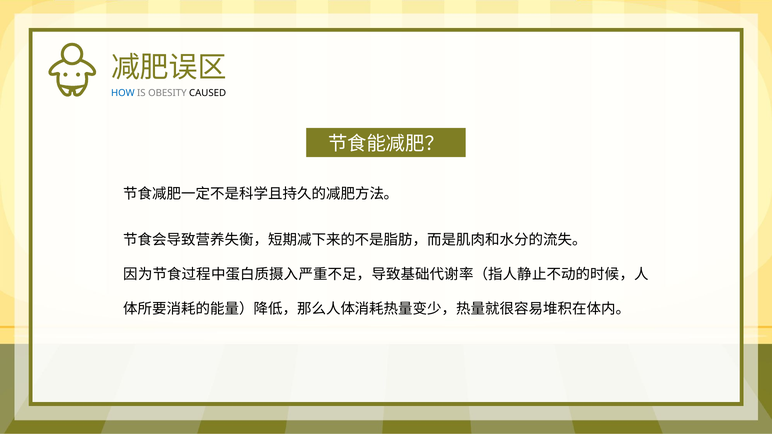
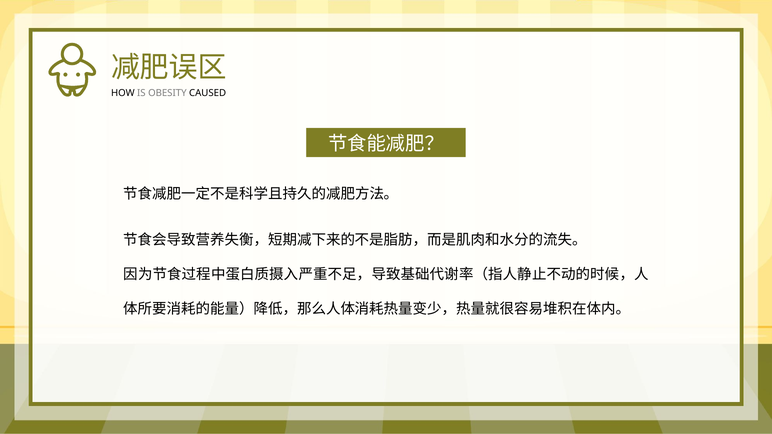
HOW colour: blue -> black
